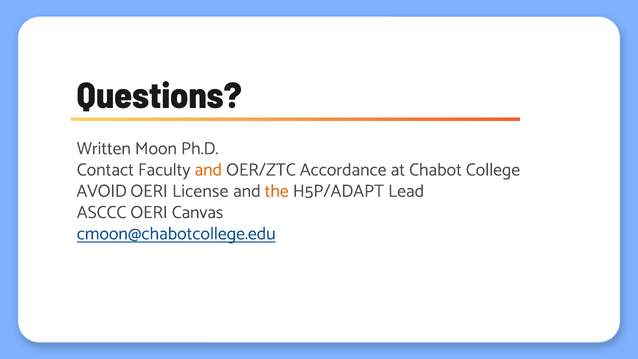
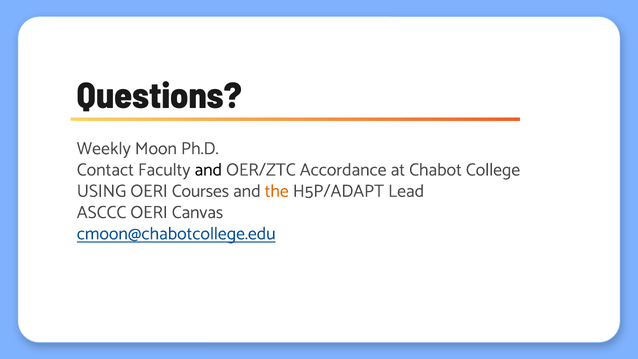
Written: Written -> Weekly
and at (208, 170) colour: orange -> black
AVOID: AVOID -> USING
License: License -> Courses
